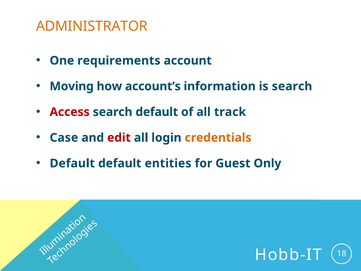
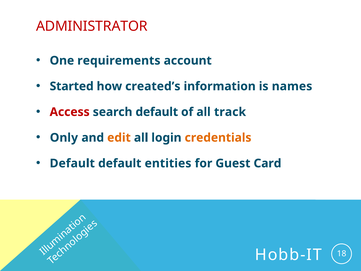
ADMINISTRATOR colour: orange -> red
Moving: Moving -> Started
account’s: account’s -> created’s
is search: search -> names
Case: Case -> Only
edit colour: red -> orange
Only: Only -> Card
